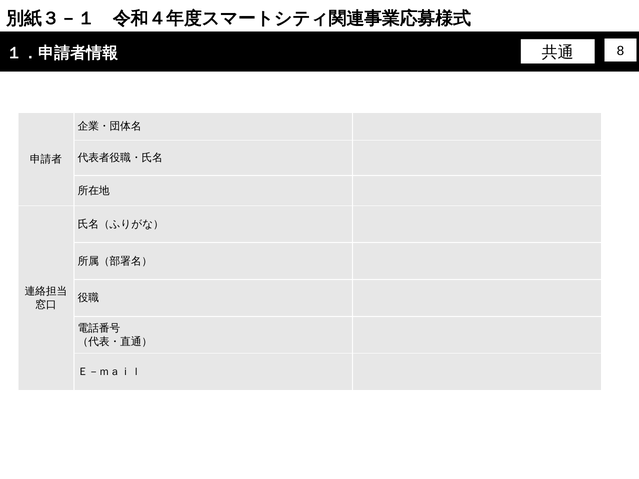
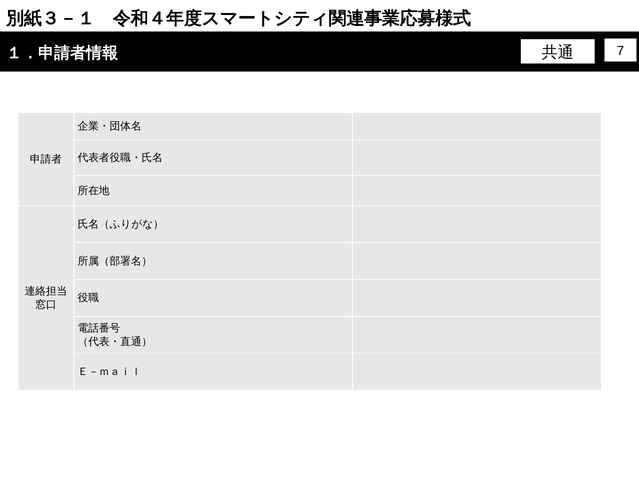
8: 8 -> 7
